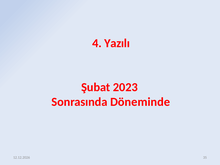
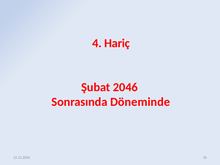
Yazılı: Yazılı -> Hariç
2023: 2023 -> 2046
